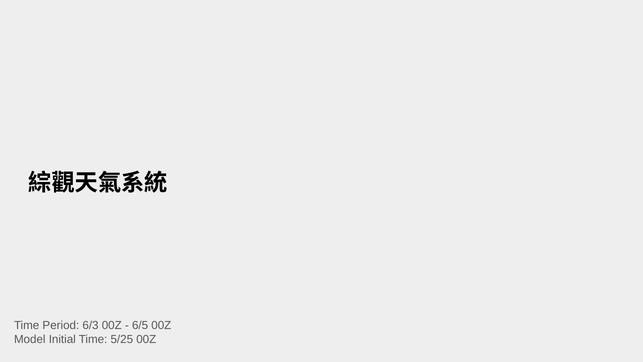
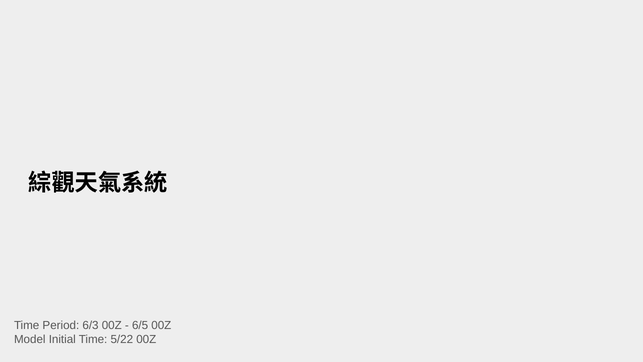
5/25: 5/25 -> 5/22
